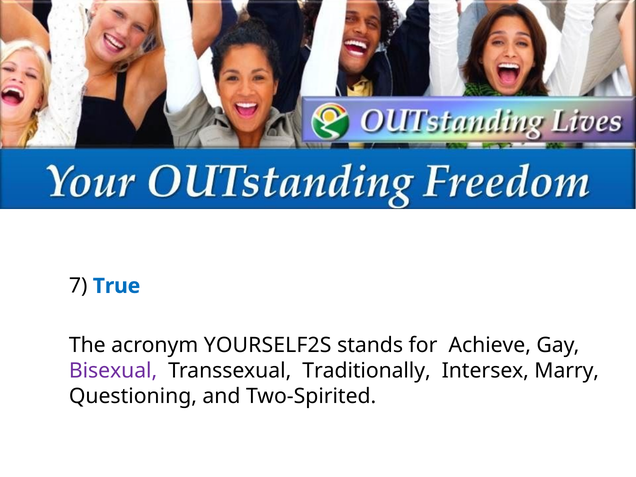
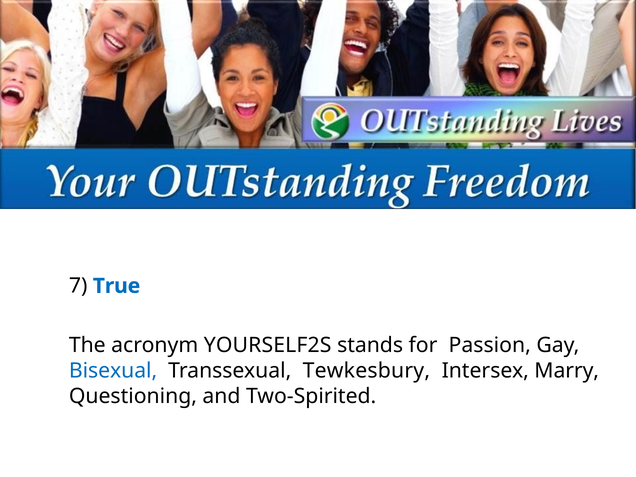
Achieve: Achieve -> Passion
Bisexual colour: purple -> blue
Traditionally: Traditionally -> Tewkesbury
